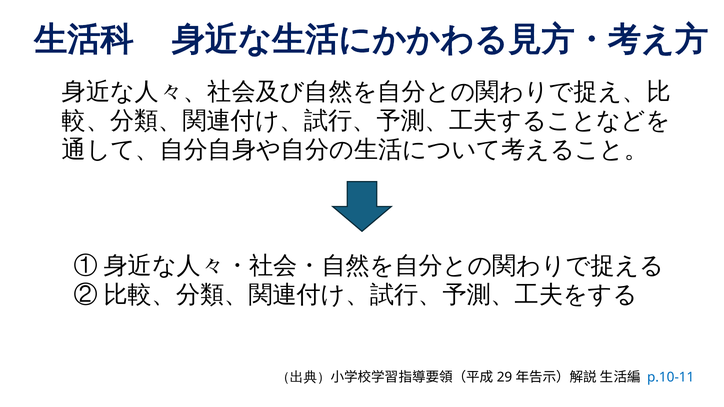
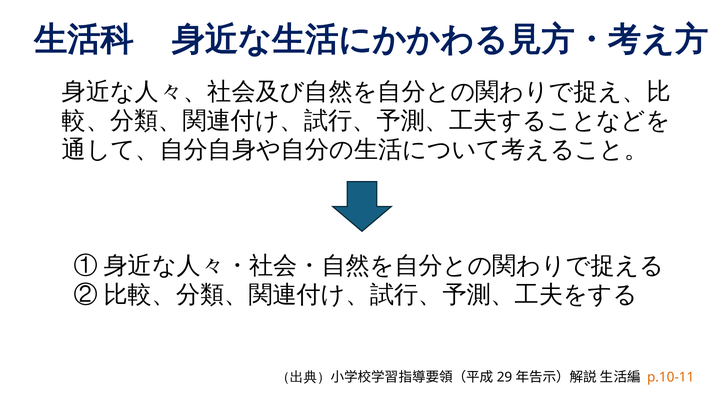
p.10-11 colour: blue -> orange
